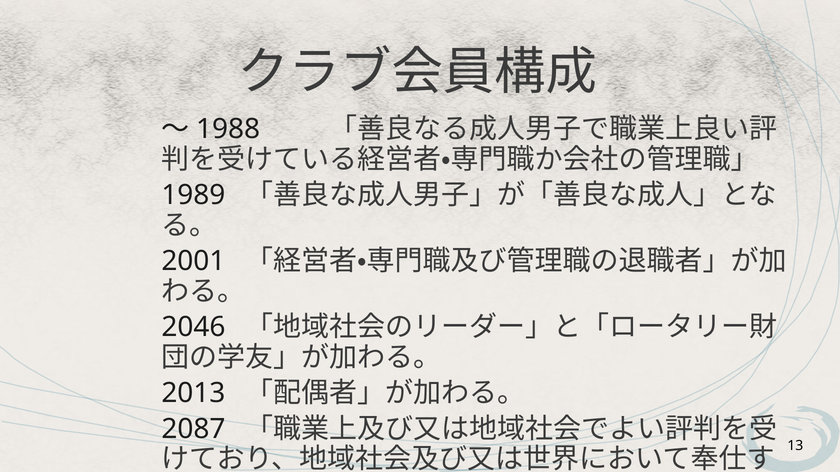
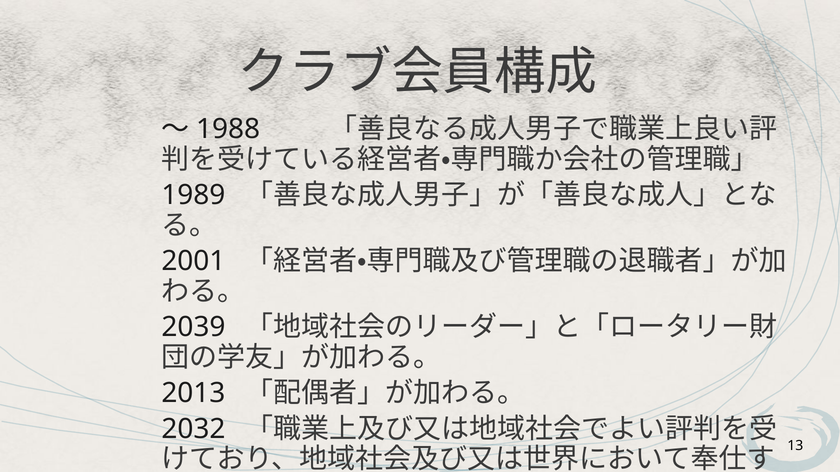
2046: 2046 -> 2039
2087: 2087 -> 2032
